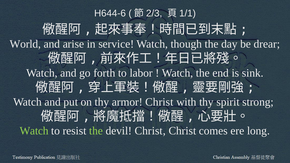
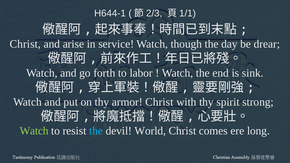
H644-6: H644-6 -> H644-1
World at (25, 44): World -> Christ
the at (96, 131) colour: light green -> light blue
devil Christ: Christ -> World
